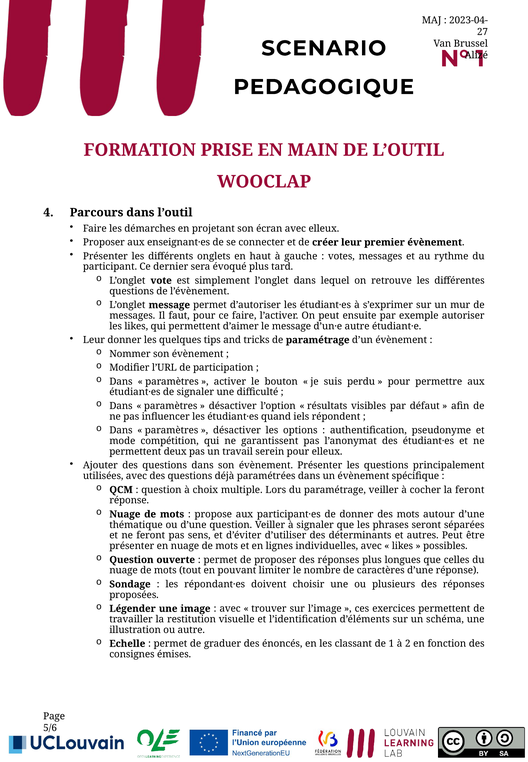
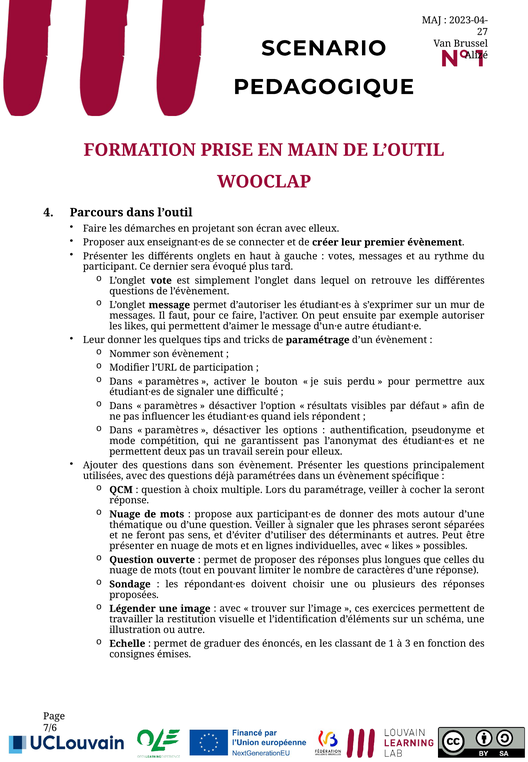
la feront: feront -> seront
2: 2 -> 3
5/6: 5/6 -> 7/6
